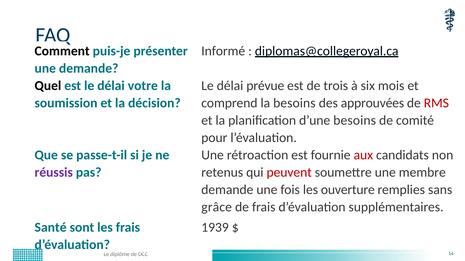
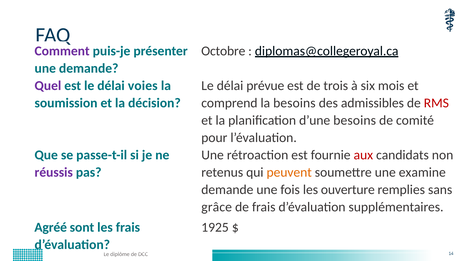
Comment colour: black -> purple
Informé: Informé -> Octobre
Quel colour: black -> purple
votre: votre -> voies
approuvées: approuvées -> admissibles
peuvent colour: red -> orange
membre: membre -> examine
Santé: Santé -> Agréé
1939: 1939 -> 1925
